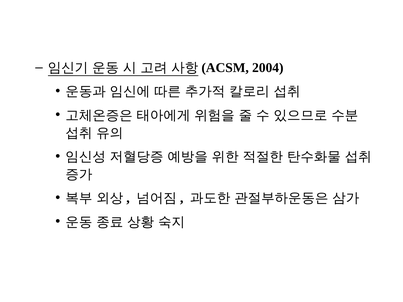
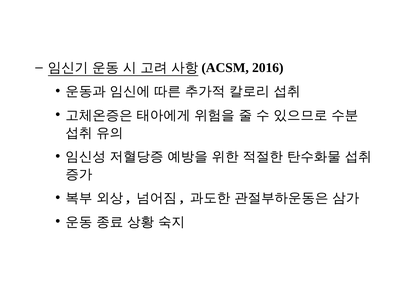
2004: 2004 -> 2016
